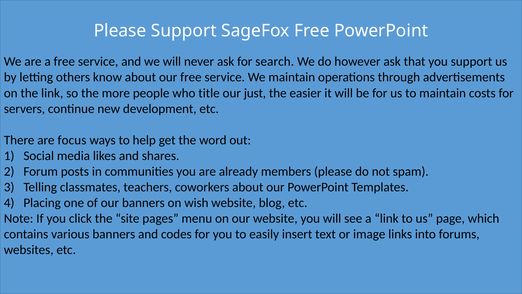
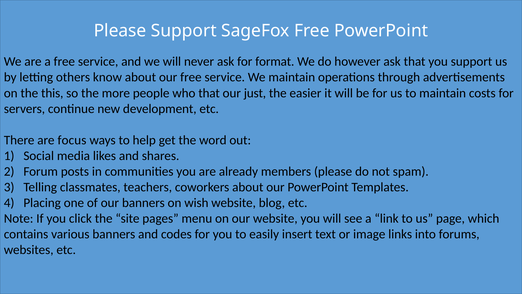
search: search -> format
the link: link -> this
who title: title -> that
